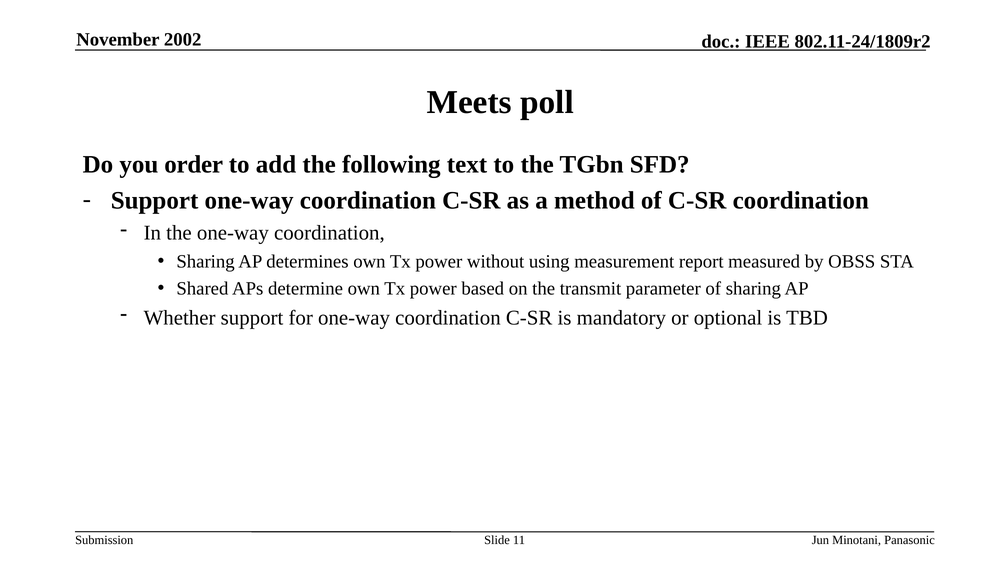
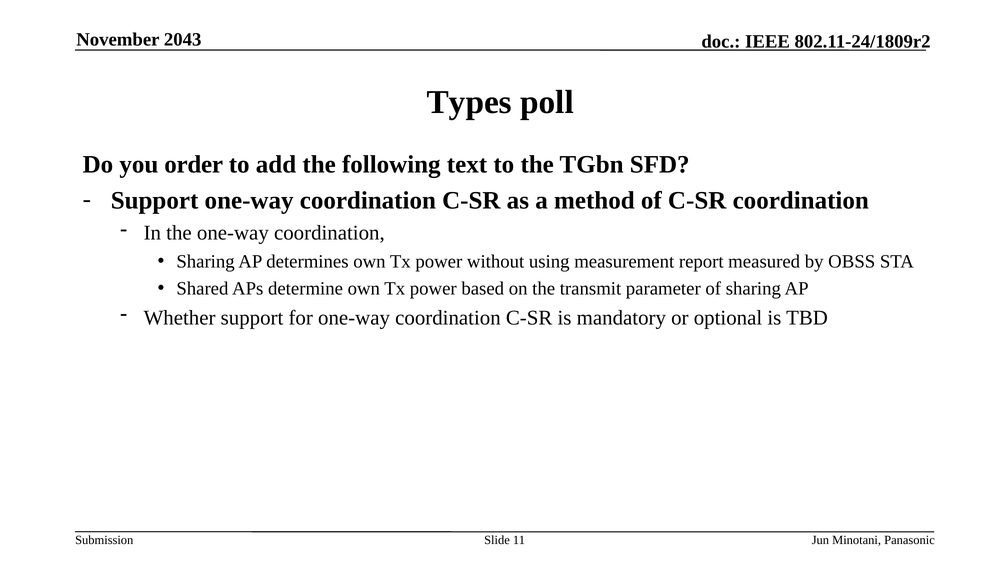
2002: 2002 -> 2043
Meets: Meets -> Types
